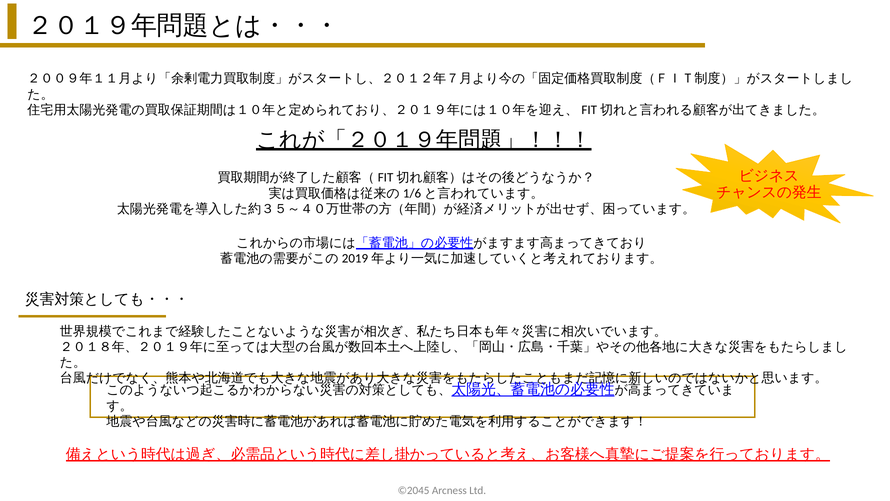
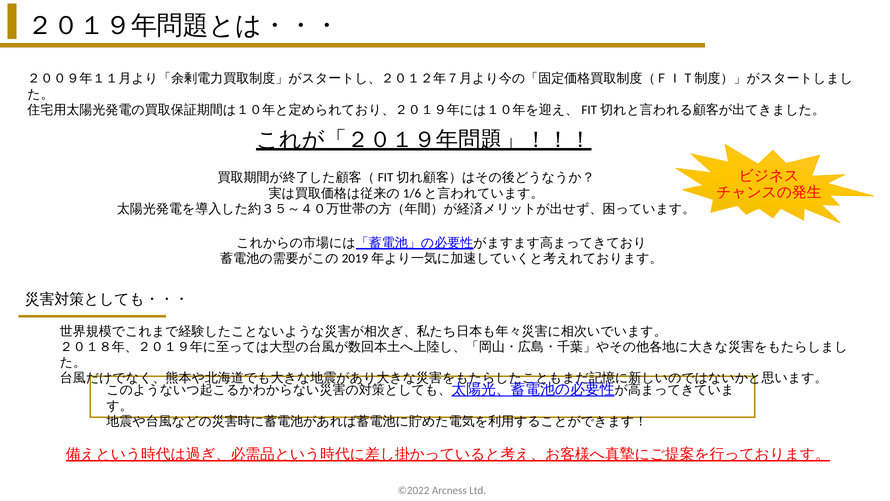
©2045: ©2045 -> ©2022
